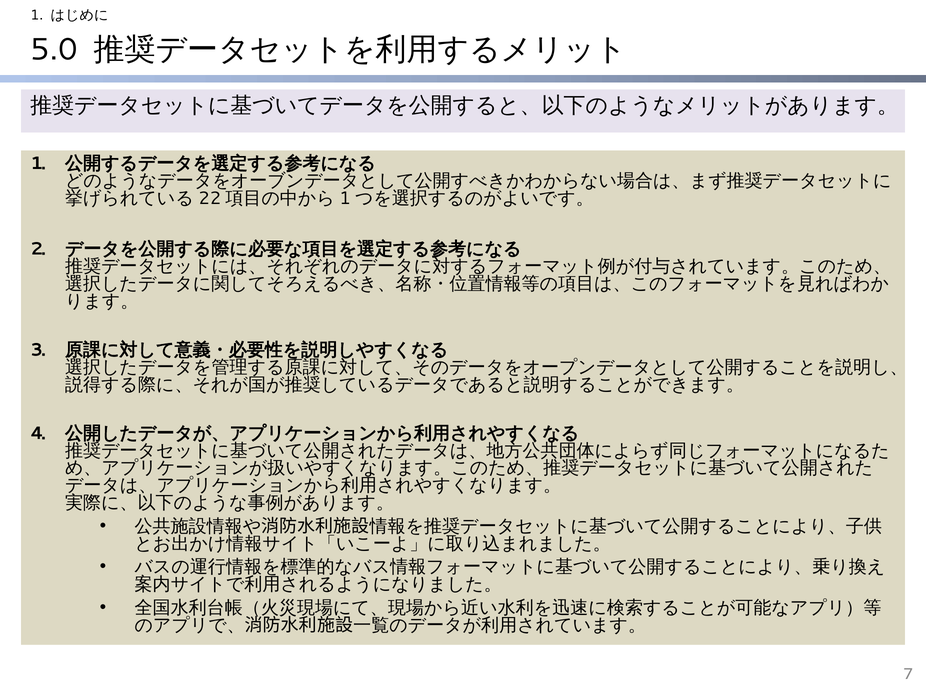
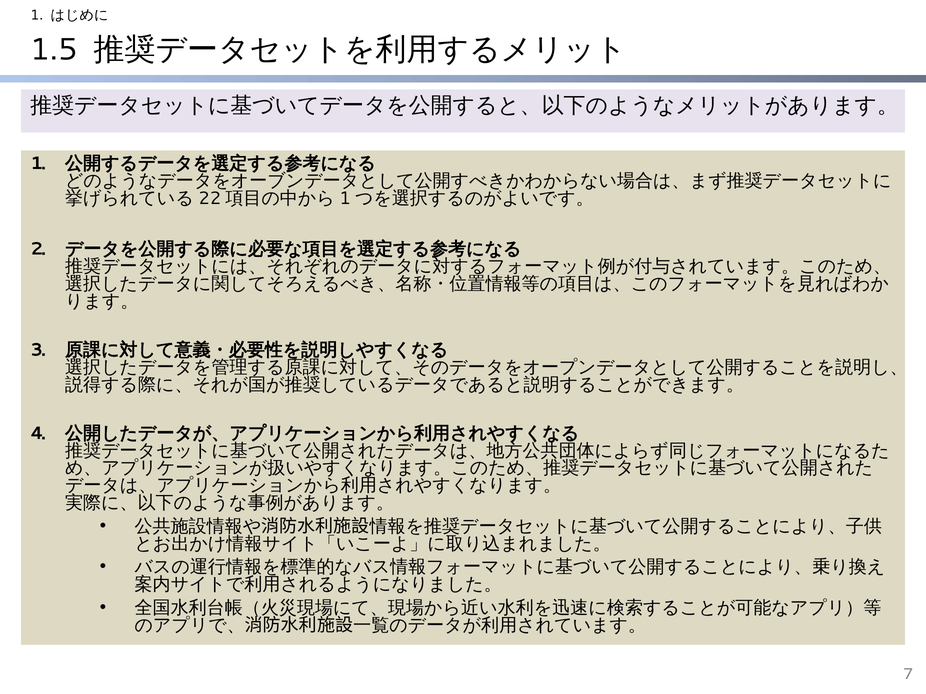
5.0: 5.0 -> 1.5
